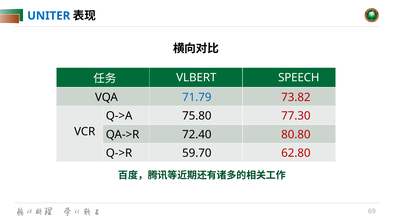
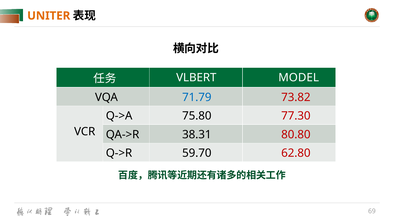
UNITER colour: blue -> orange
SPEECH: SPEECH -> MODEL
72.40: 72.40 -> 38.31
